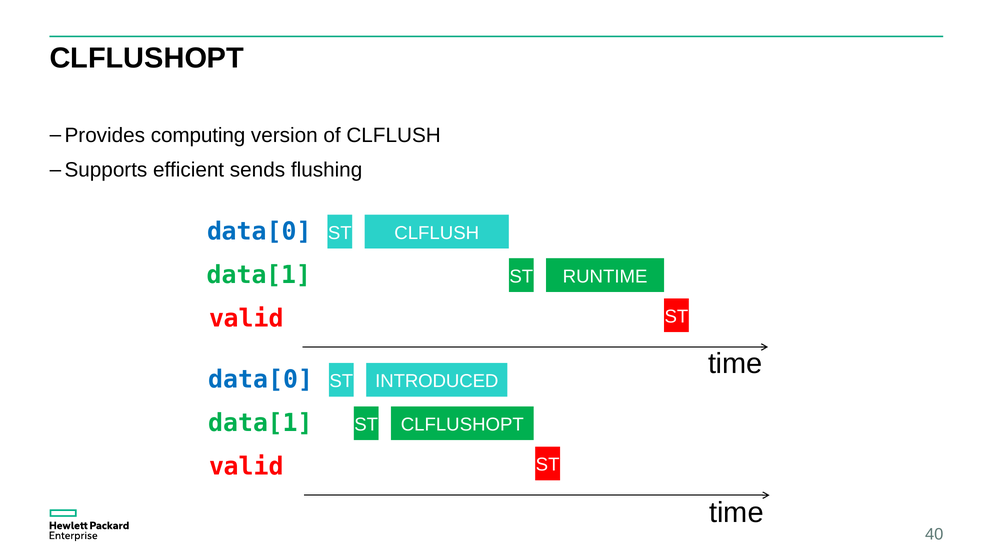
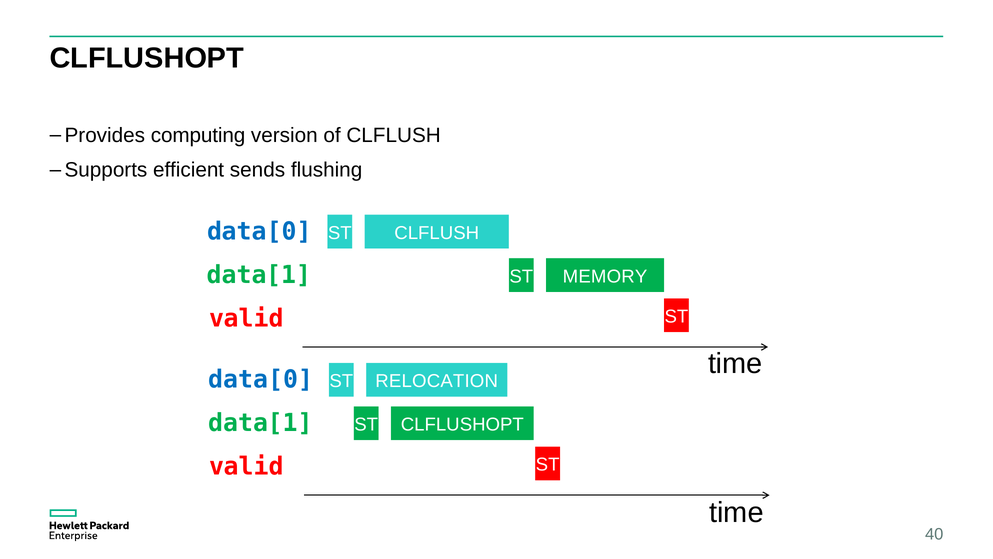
RUNTIME: RUNTIME -> MEMORY
INTRODUCED: INTRODUCED -> RELOCATION
